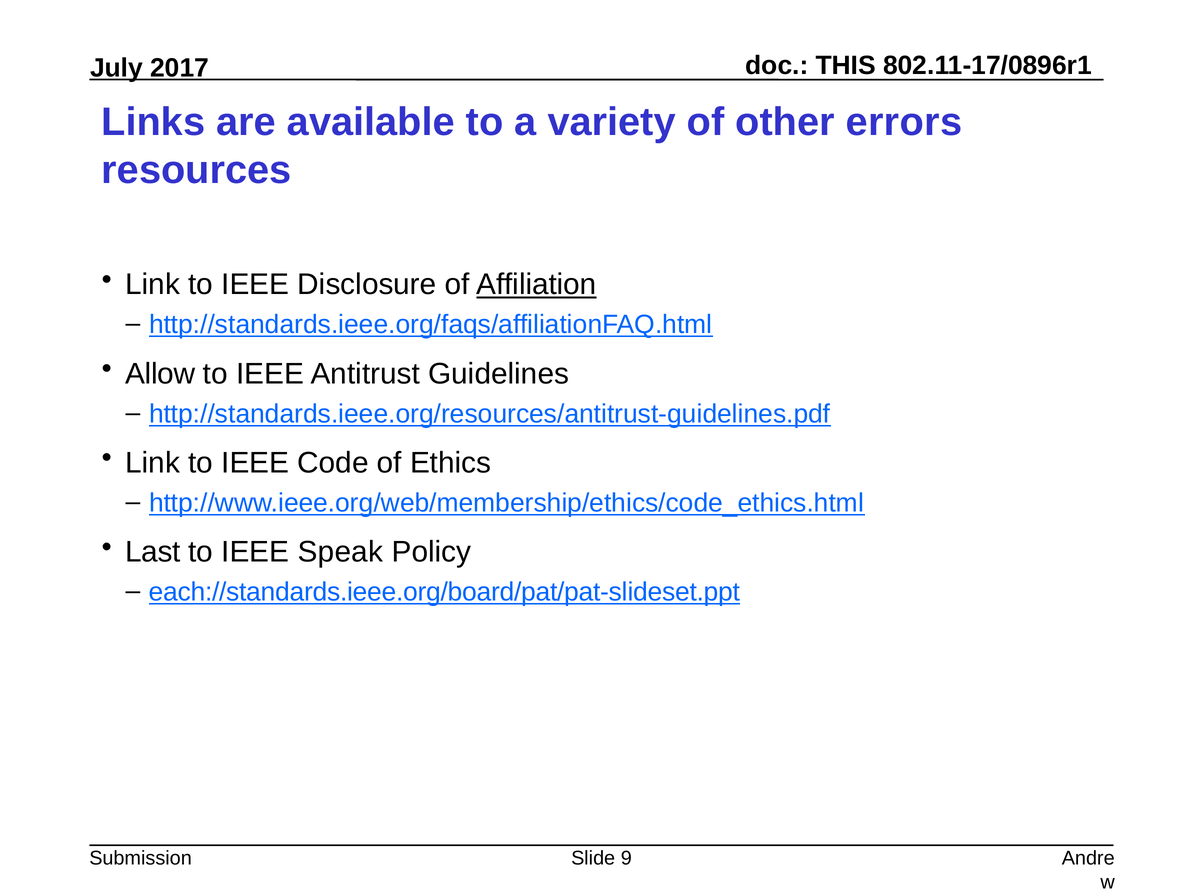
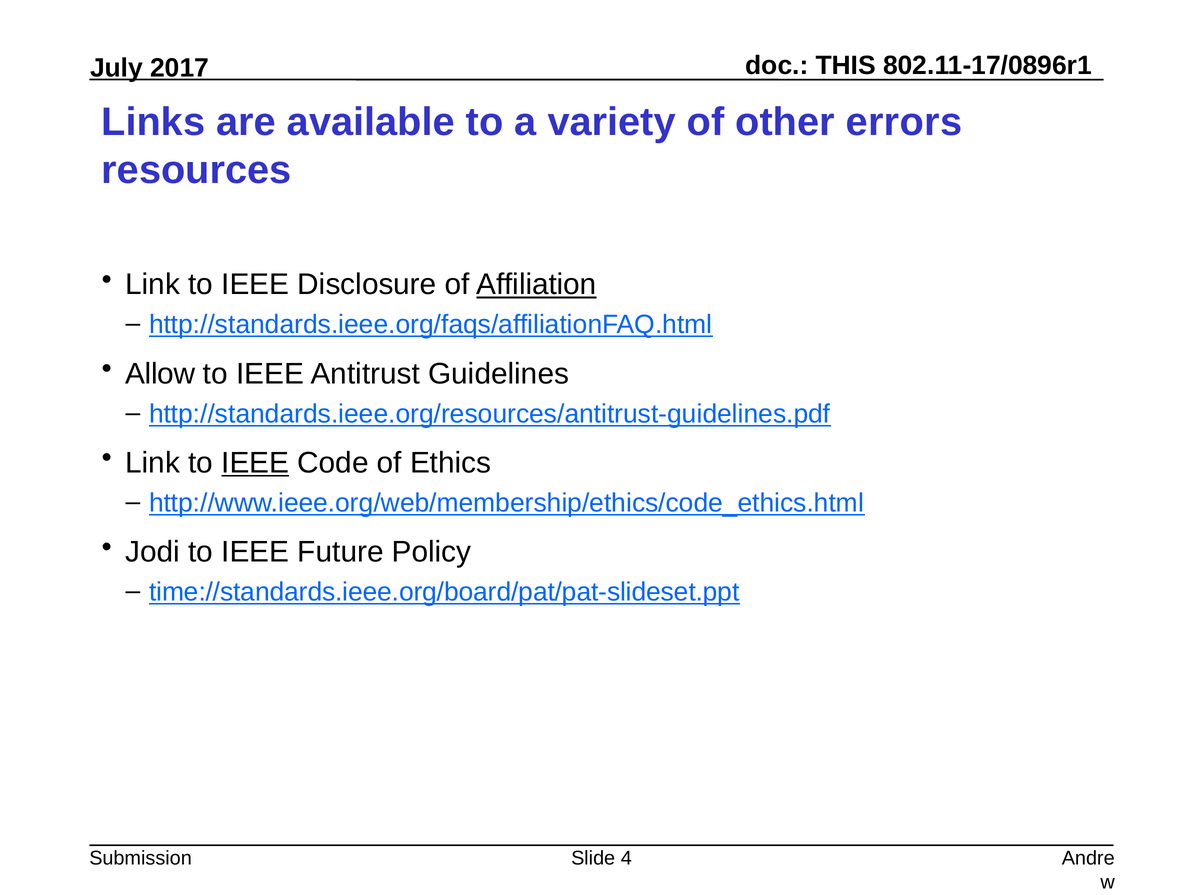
IEEE at (255, 463) underline: none -> present
Last: Last -> Jodi
Speak: Speak -> Future
each://standards.ieee.org/board/pat/pat-slideset.ppt: each://standards.ieee.org/board/pat/pat-slideset.ppt -> time://standards.ieee.org/board/pat/pat-slideset.ppt
9: 9 -> 4
